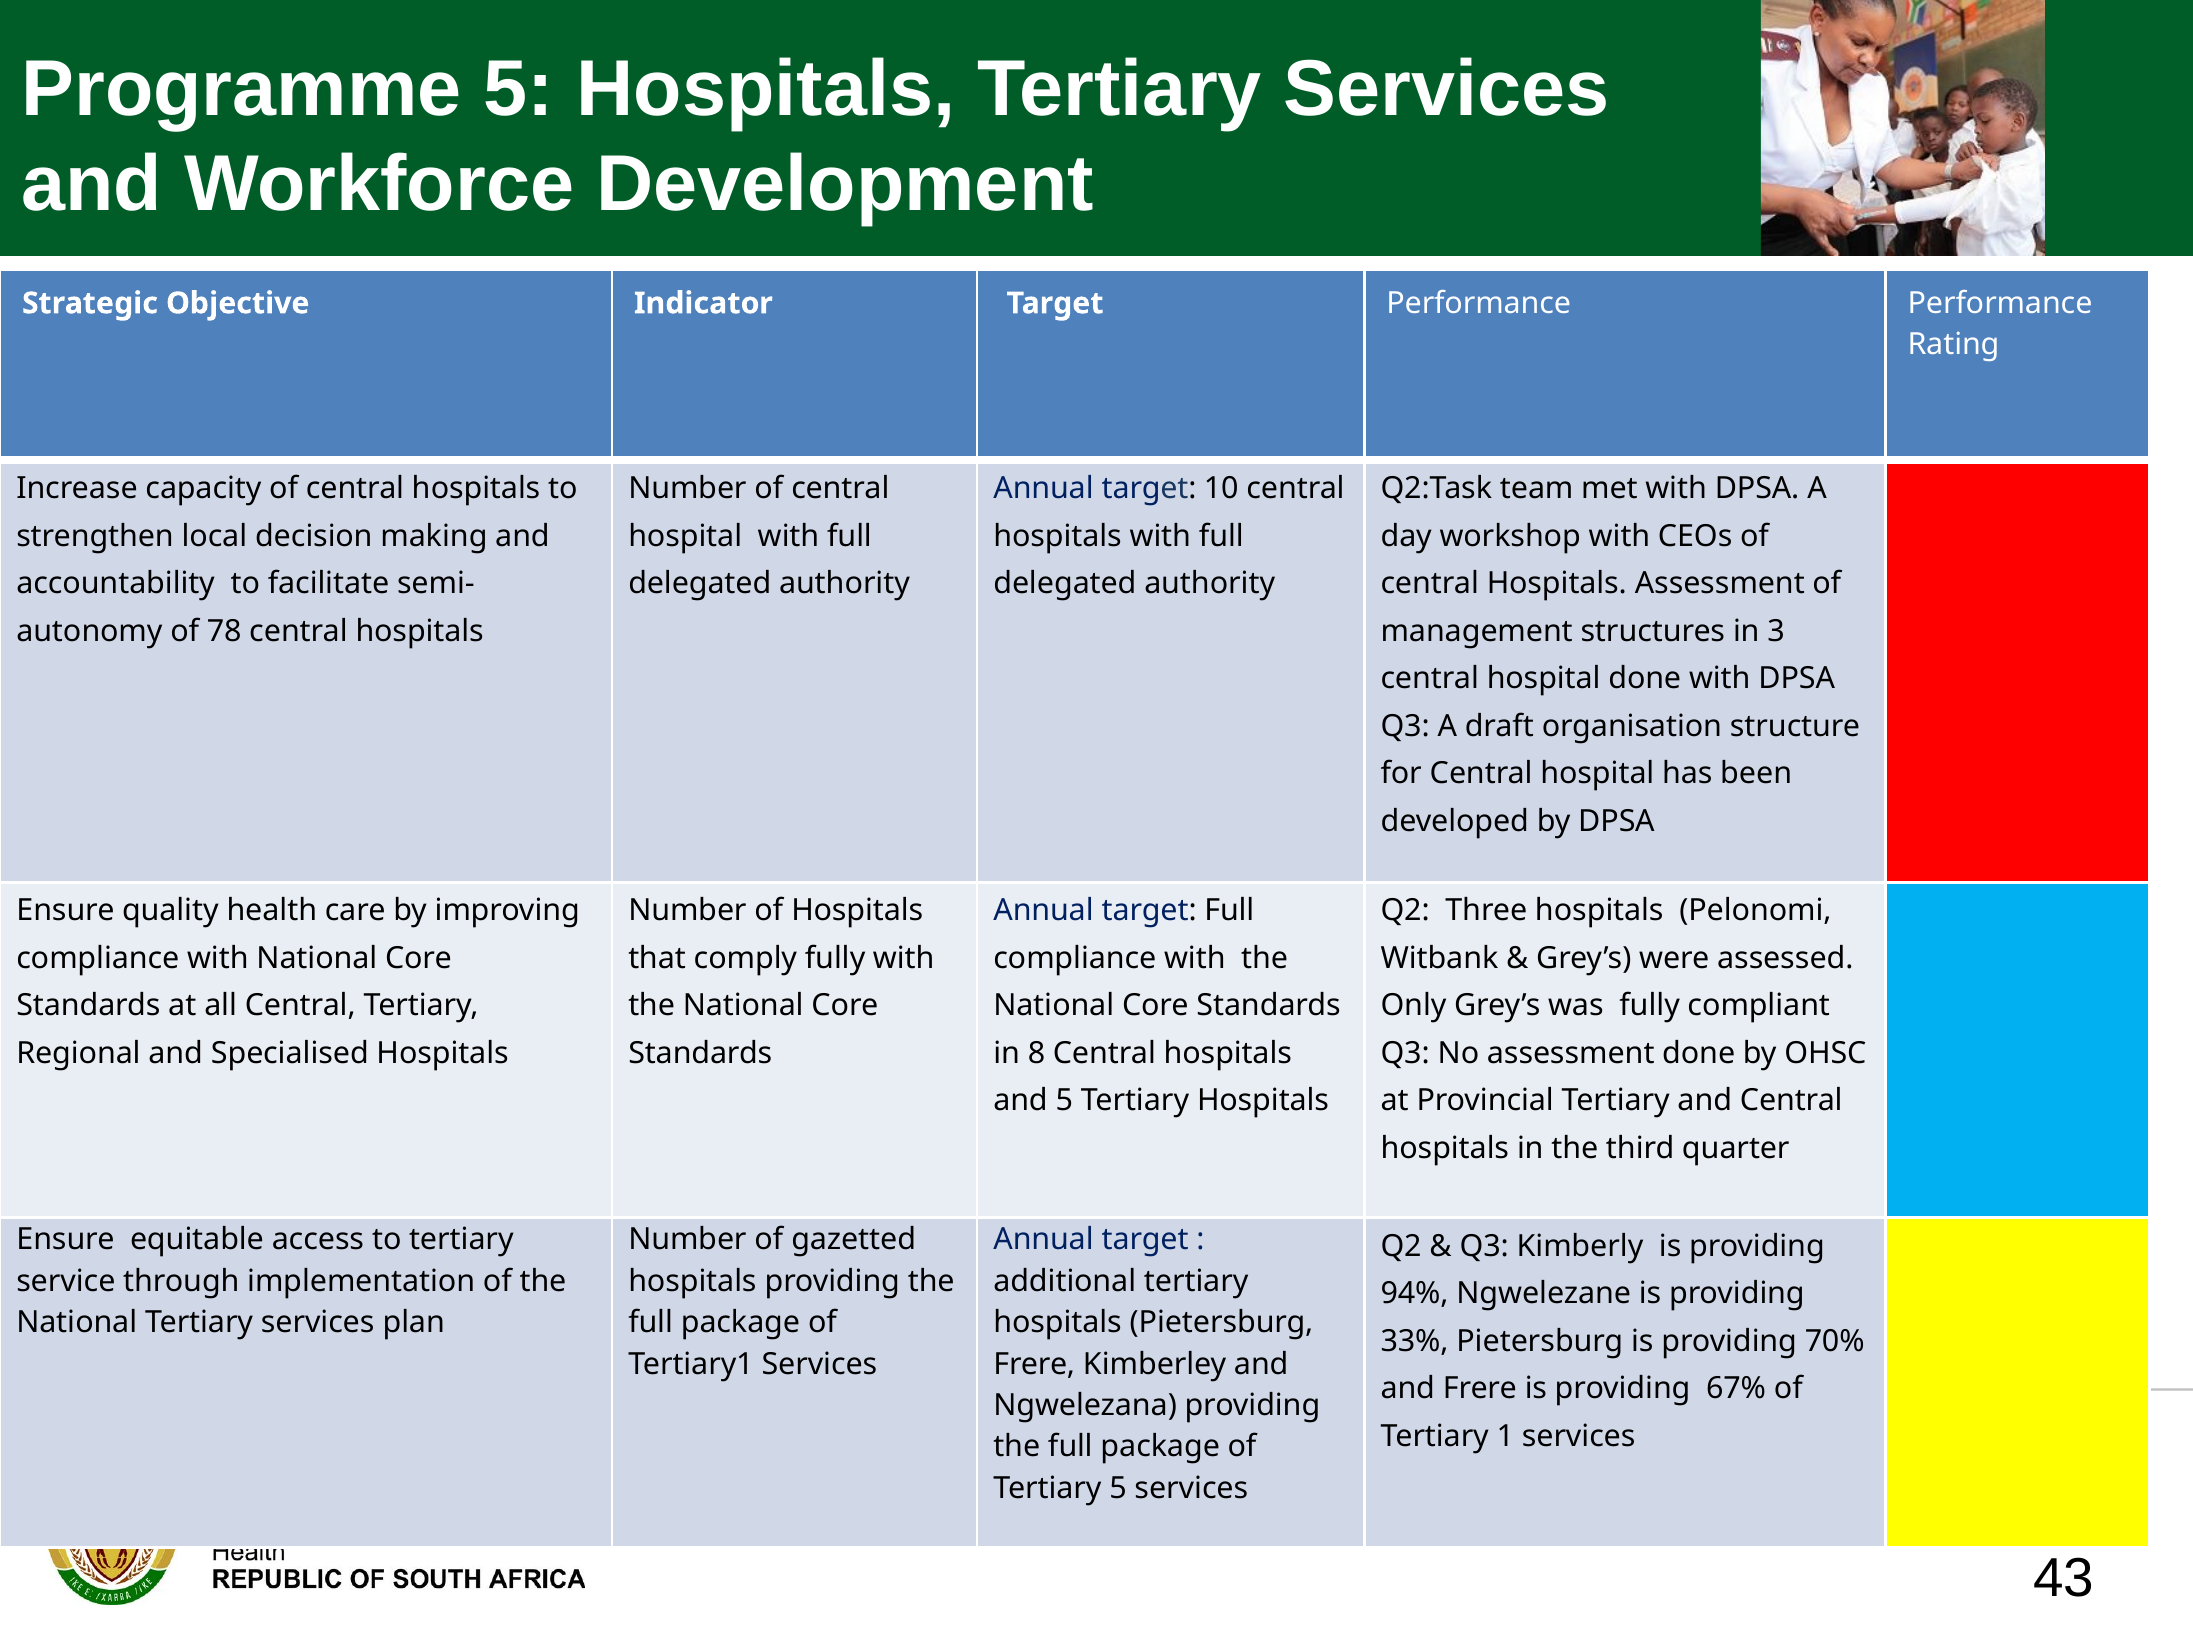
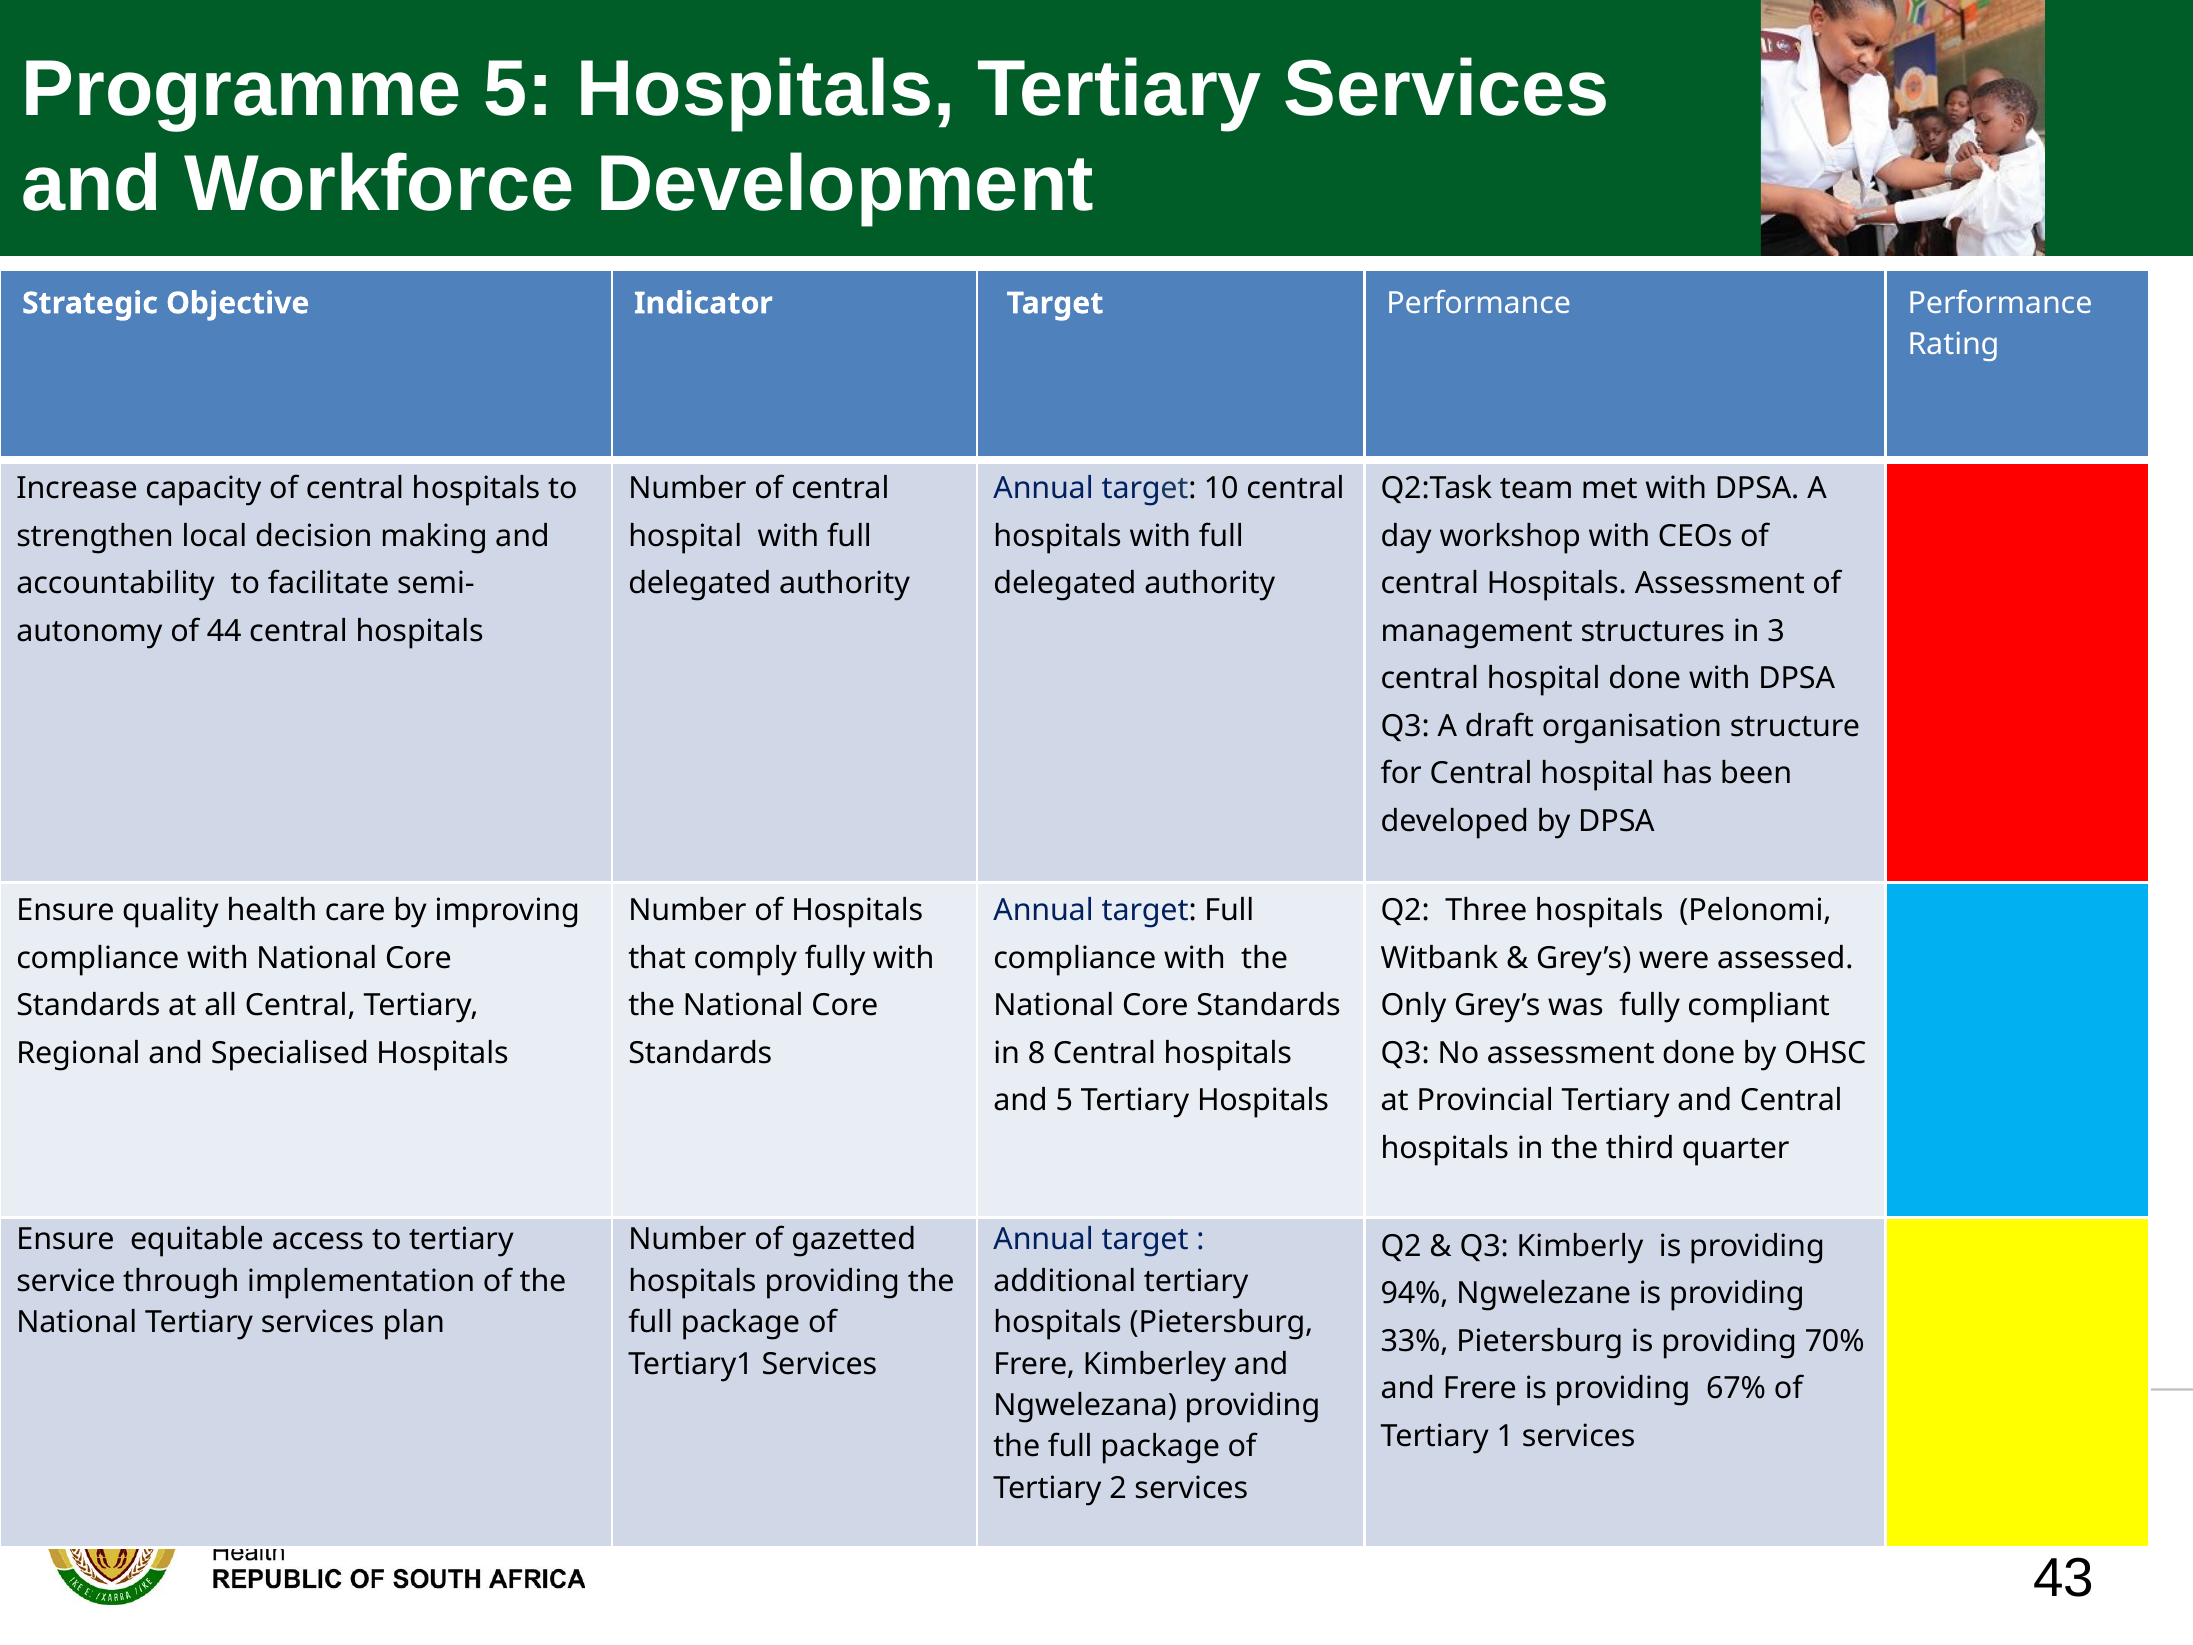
78: 78 -> 44
Tertiary 5: 5 -> 2
